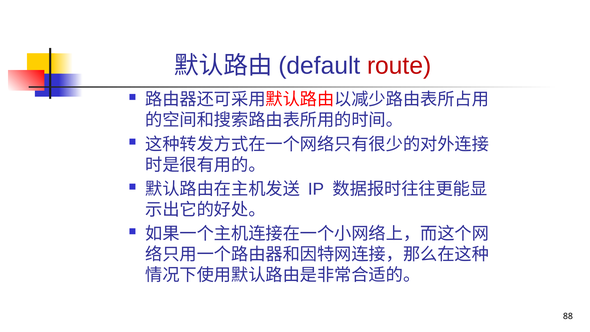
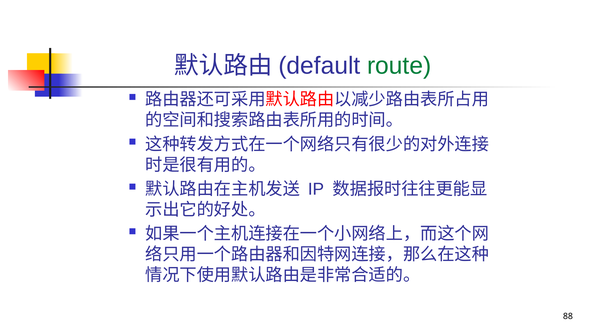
route colour: red -> green
